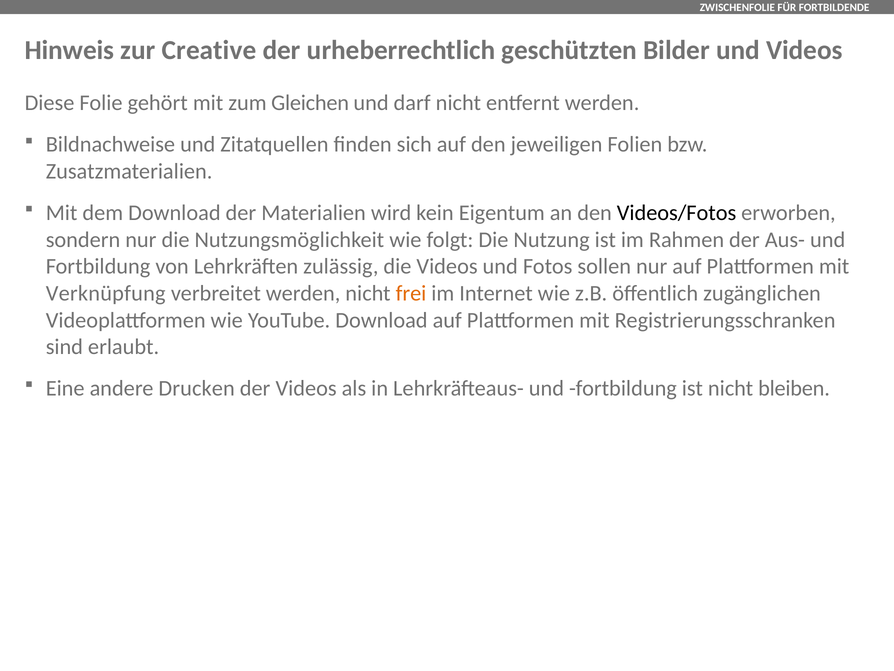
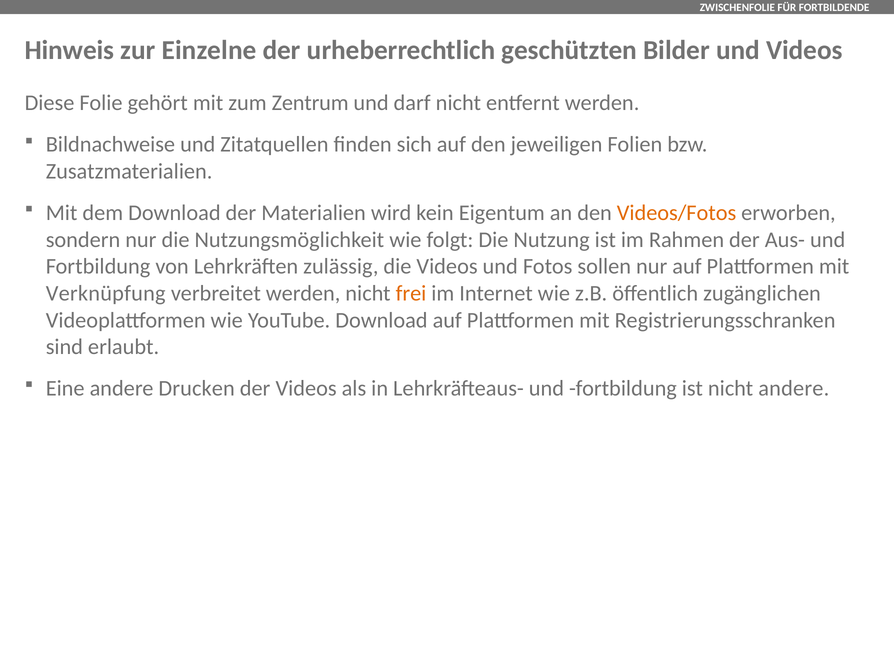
Creative: Creative -> Einzelne
Gleichen: Gleichen -> Zentrum
Videos/Fotos colour: black -> orange
nicht bleiben: bleiben -> andere
